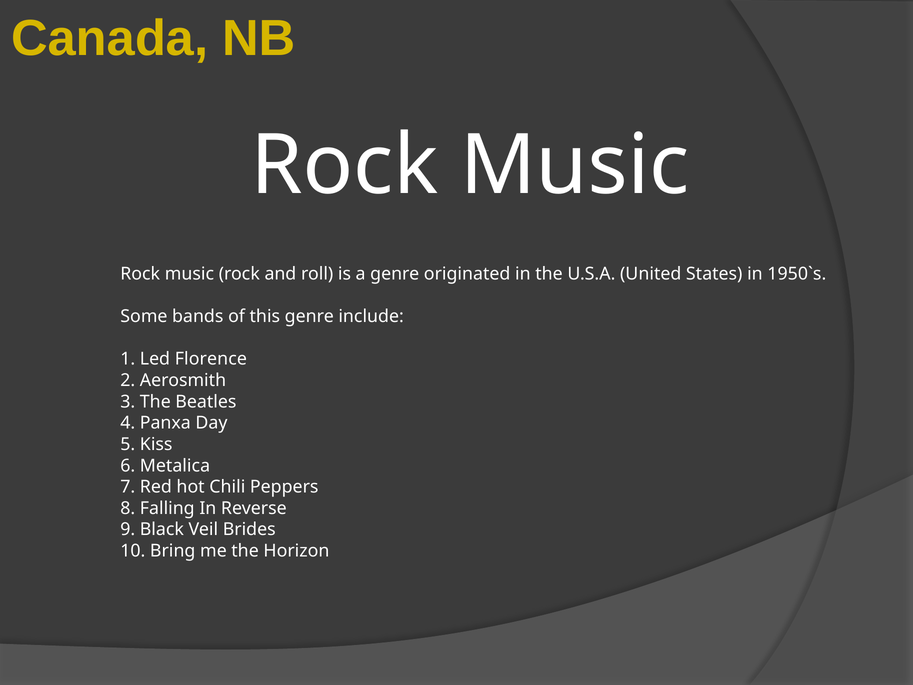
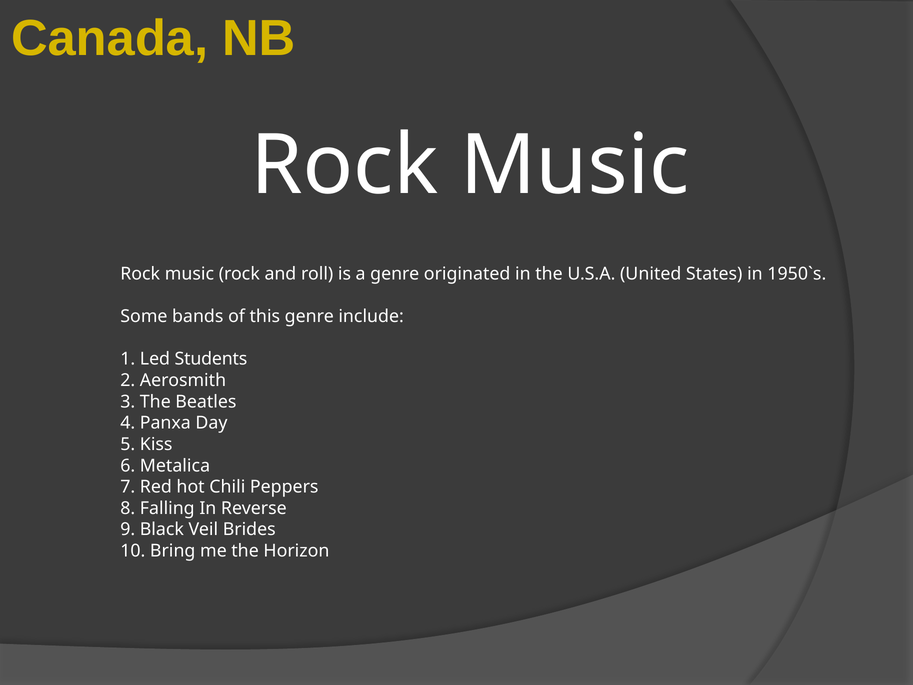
Florence: Florence -> Students
